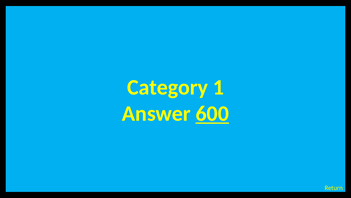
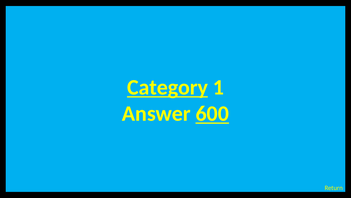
Category at (167, 87) underline: none -> present
